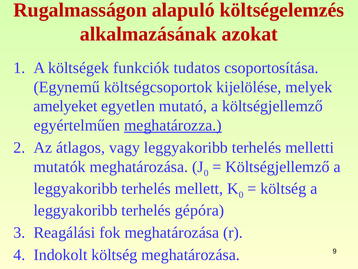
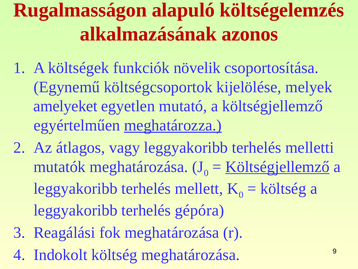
azokat: azokat -> azonos
tudatos: tudatos -> növelik
Költségjellemző at (277, 166) underline: none -> present
